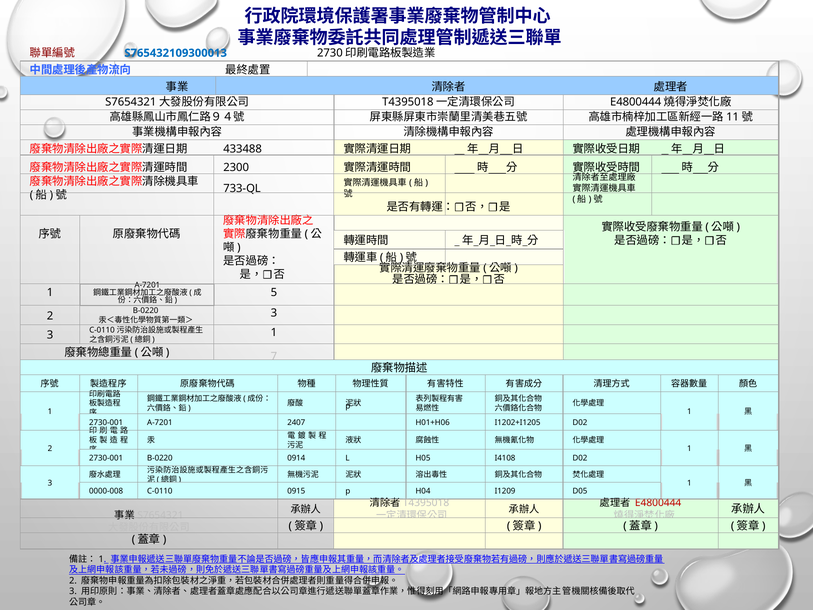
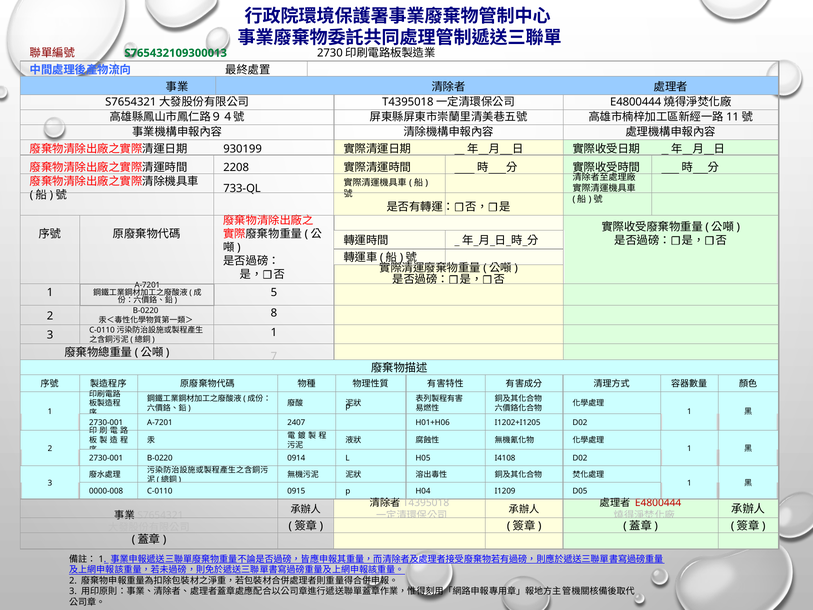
S765432109300013 colour: blue -> green
433488: 433488 -> 930199
2300: 2300 -> 2208
3 at (274, 313): 3 -> 8
